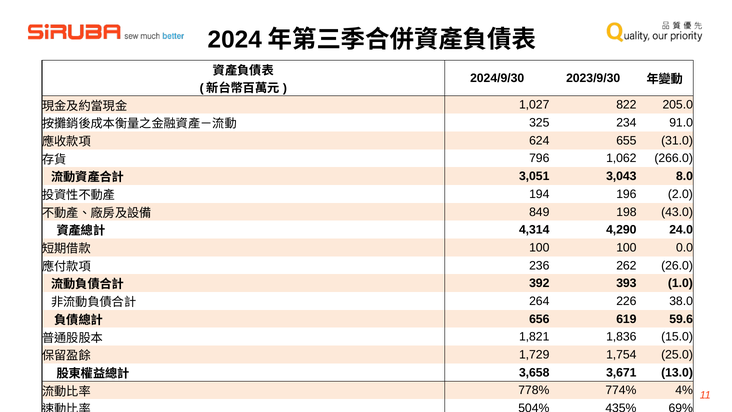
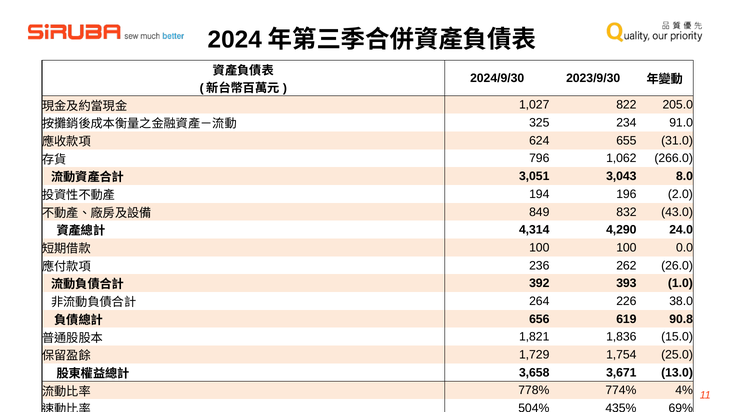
198: 198 -> 832
59.6: 59.6 -> 90.8
